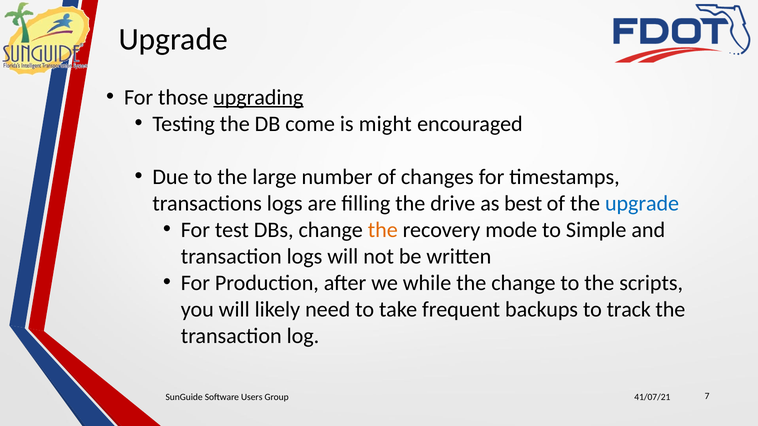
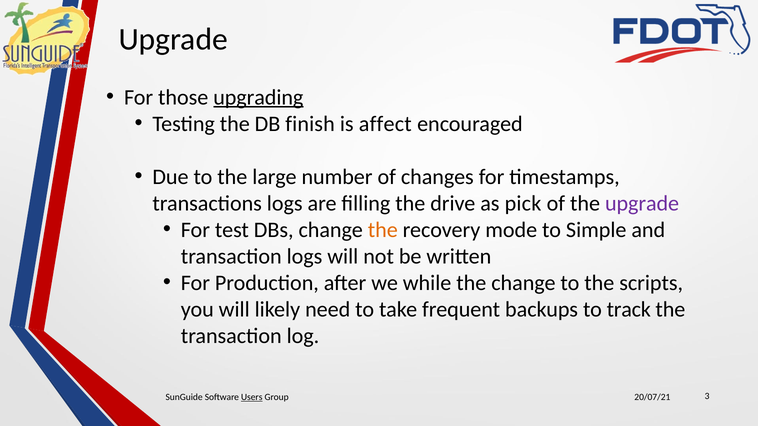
come: come -> finish
might: might -> affect
best: best -> pick
upgrade at (642, 203) colour: blue -> purple
Users underline: none -> present
41/07/21: 41/07/21 -> 20/07/21
7: 7 -> 3
